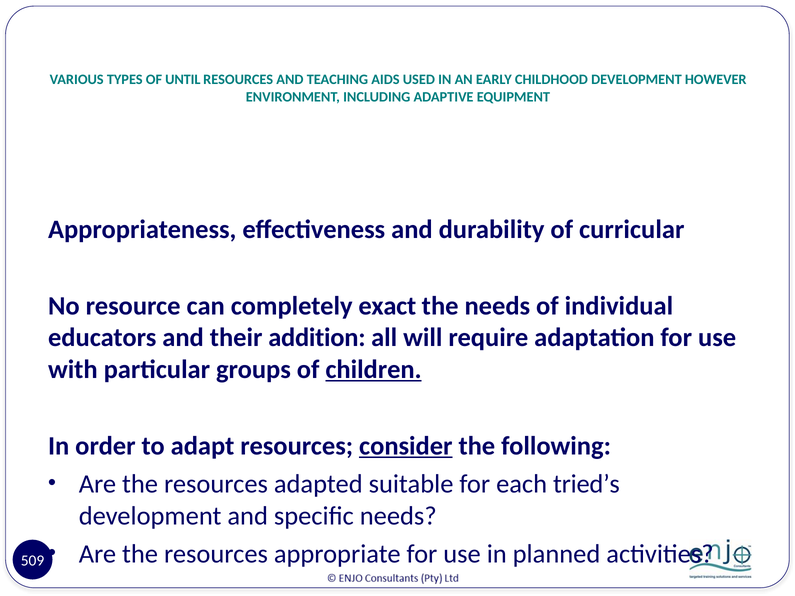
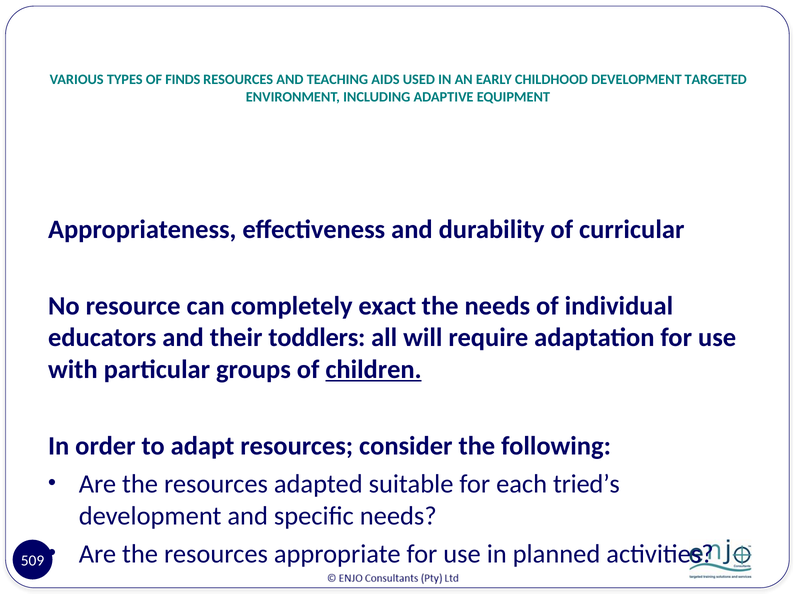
UNTIL: UNTIL -> FINDS
HOWEVER: HOWEVER -> TARGETED
addition: addition -> toddlers
consider underline: present -> none
